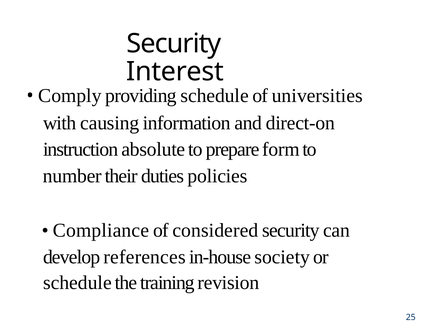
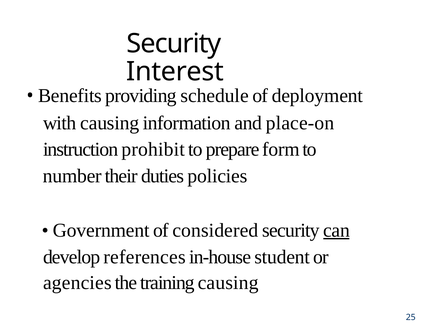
Comply: Comply -> Benefits
universities: universities -> deployment
direct-on: direct-on -> place-on
absolute: absolute -> prohibit
Compliance: Compliance -> Government
can underline: none -> present
society: society -> student
schedule at (77, 282): schedule -> agencies
training revision: revision -> causing
